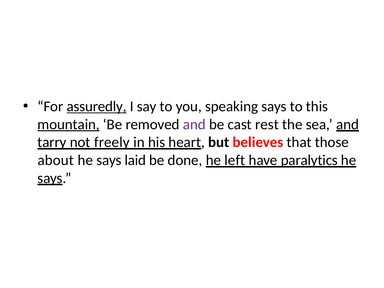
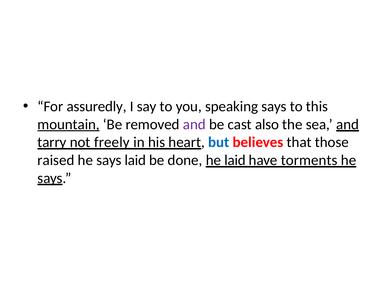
assuredly underline: present -> none
rest: rest -> also
but colour: black -> blue
about: about -> raised
he left: left -> laid
paralytics: paralytics -> torments
